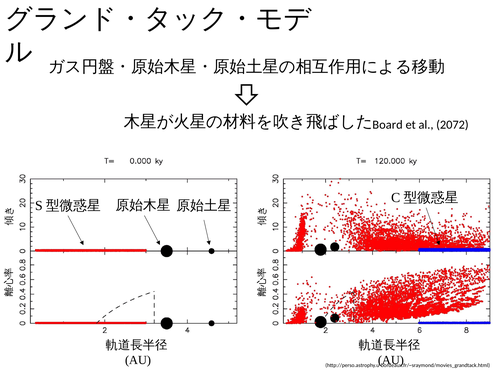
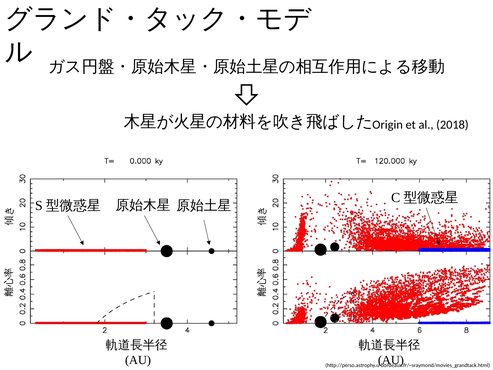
Board: Board -> Origin
2072: 2072 -> 2018
